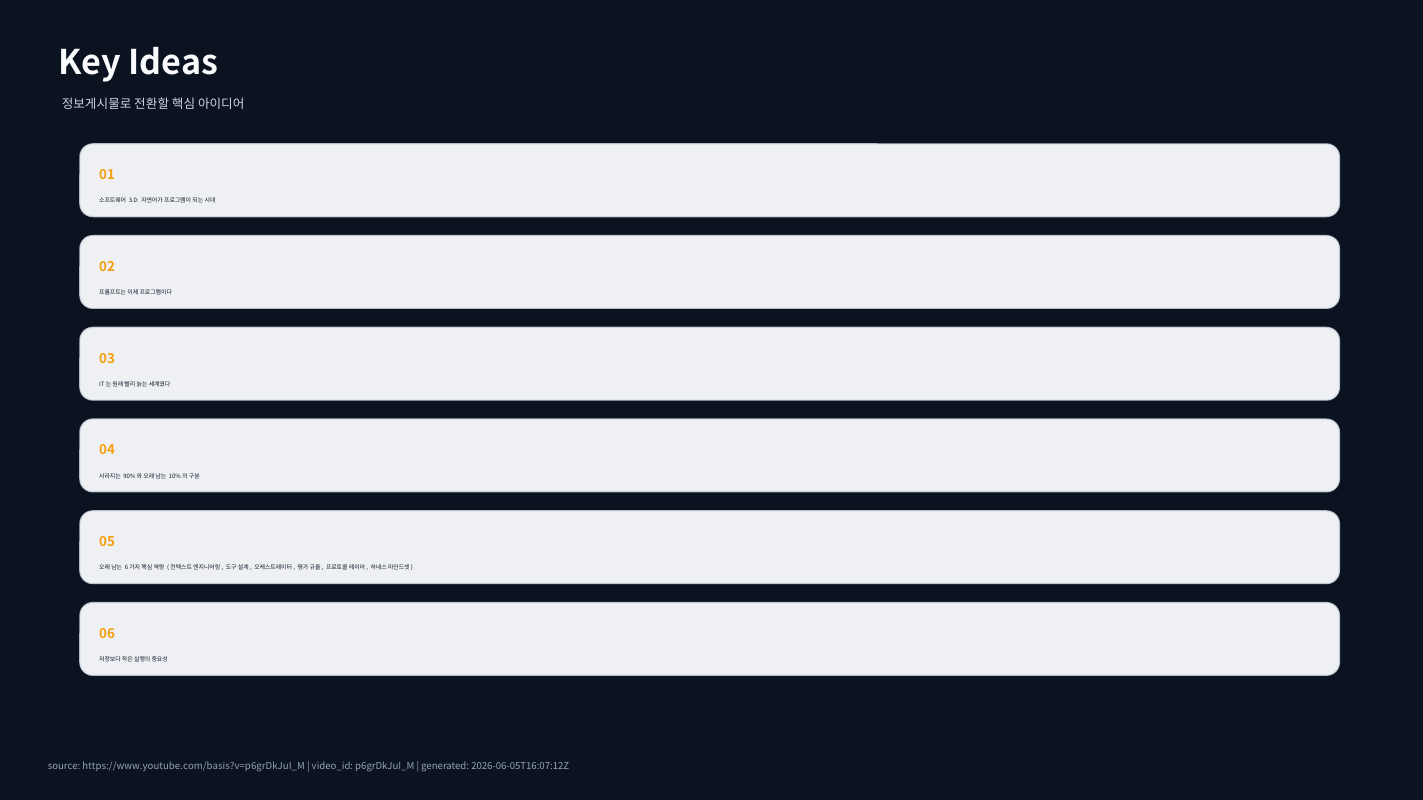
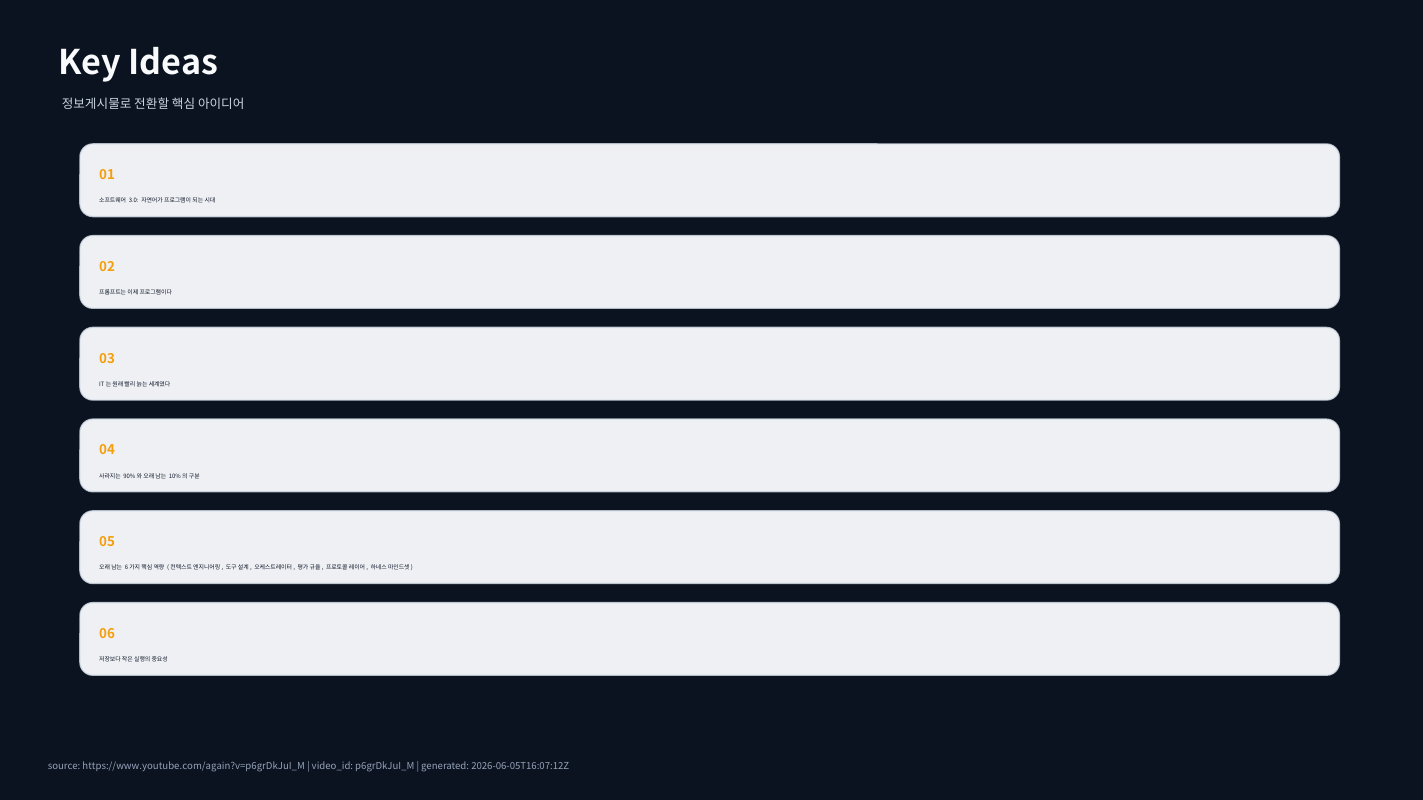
https://www.youtube.com/basis?v=p6grDkJuI_M: https://www.youtube.com/basis?v=p6grDkJuI_M -> https://www.youtube.com/again?v=p6grDkJuI_M
